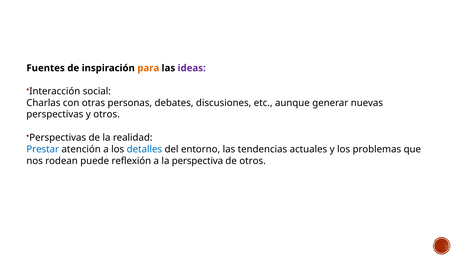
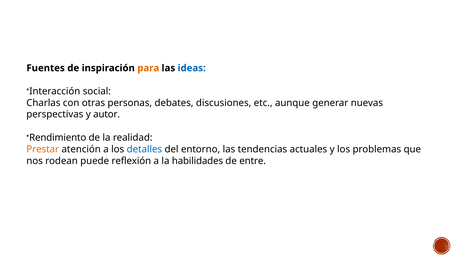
ideas colour: purple -> blue
y otros: otros -> autor
Perspectivas at (58, 137): Perspectivas -> Rendimiento
Prestar colour: blue -> orange
perspectiva: perspectiva -> habilidades
de otros: otros -> entre
